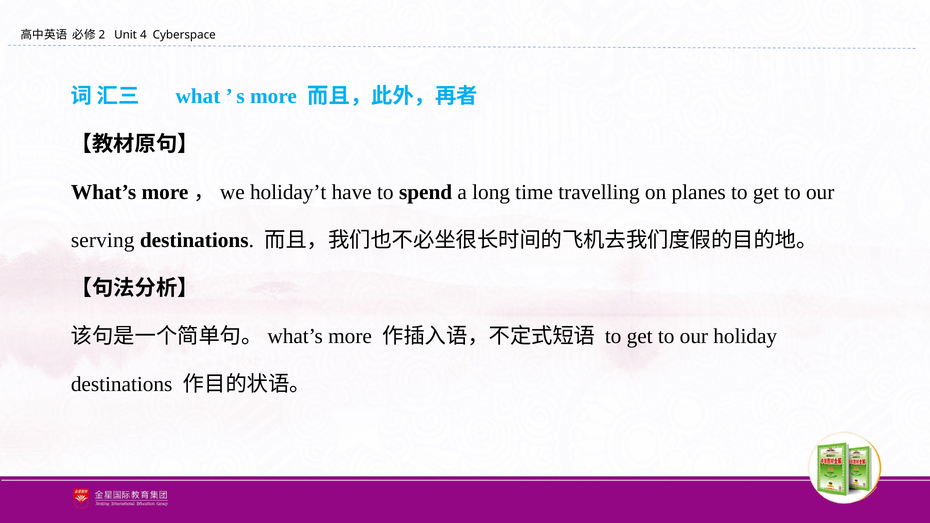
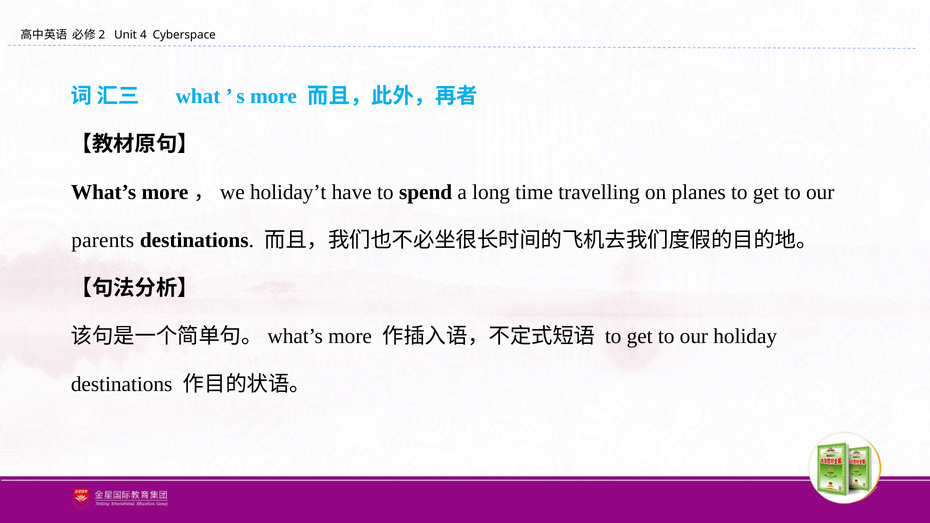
serving: serving -> parents
